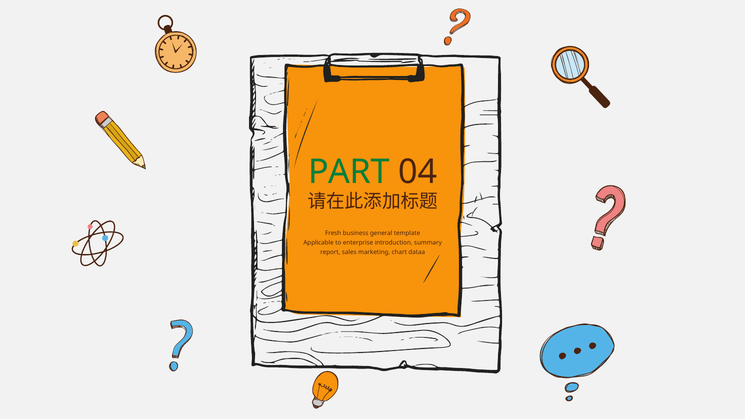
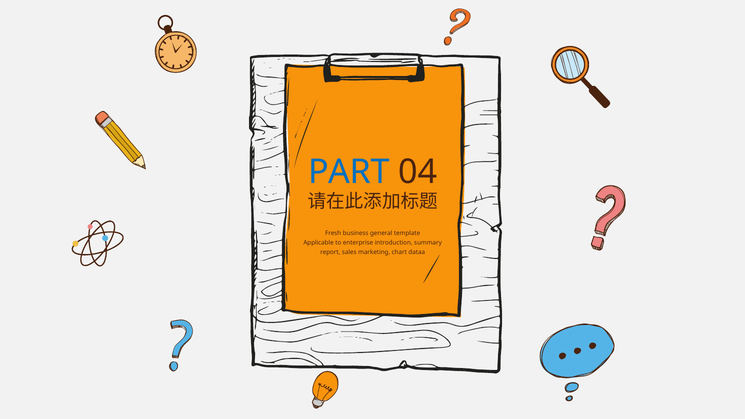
PART colour: green -> blue
